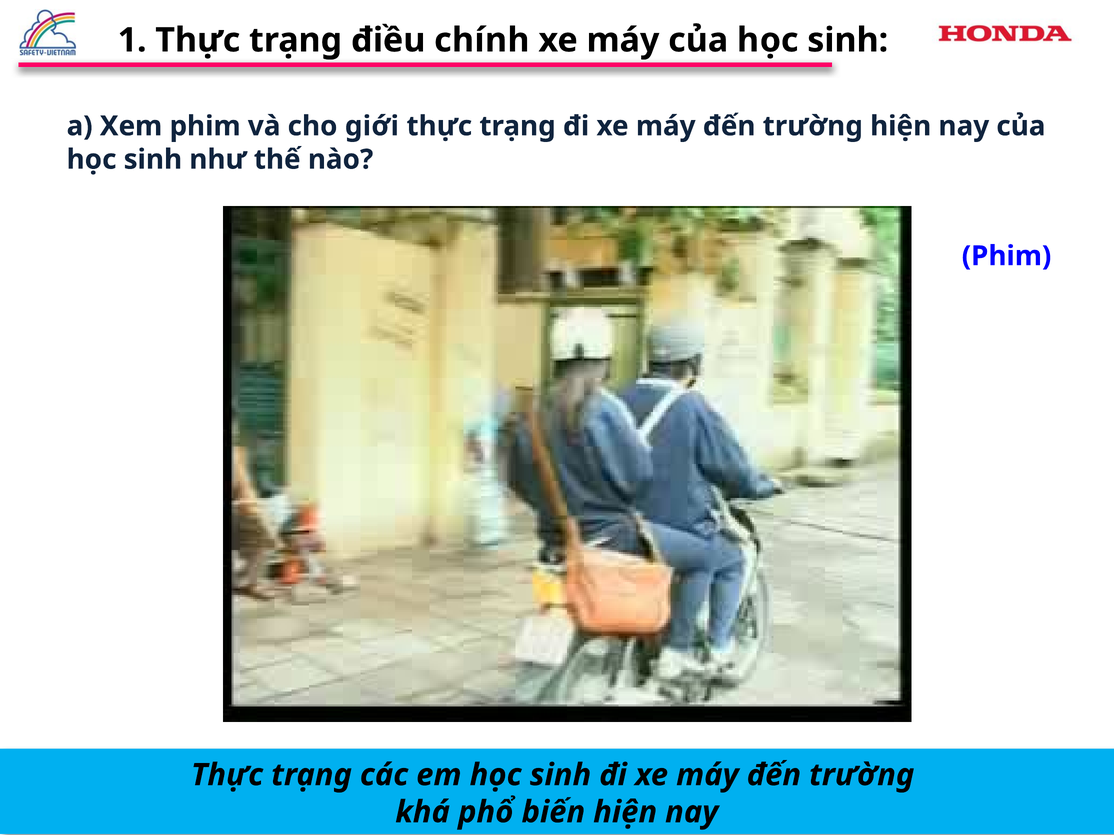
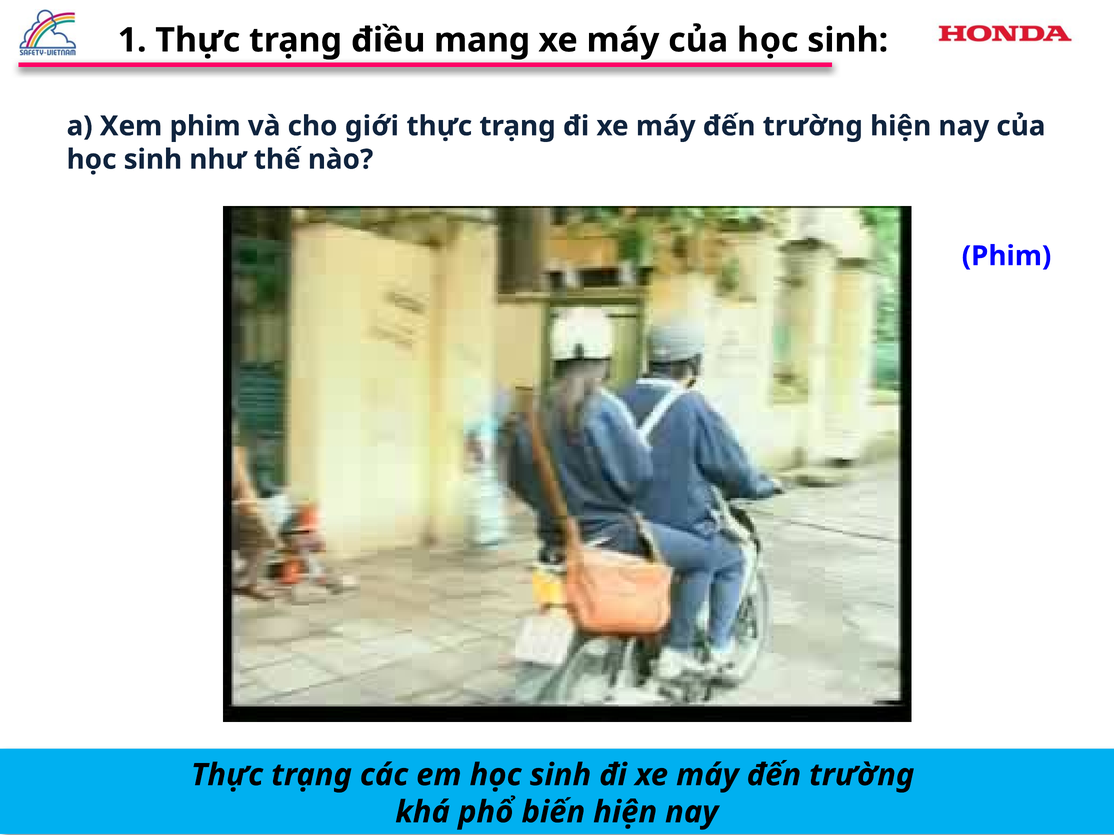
chính: chính -> mang
